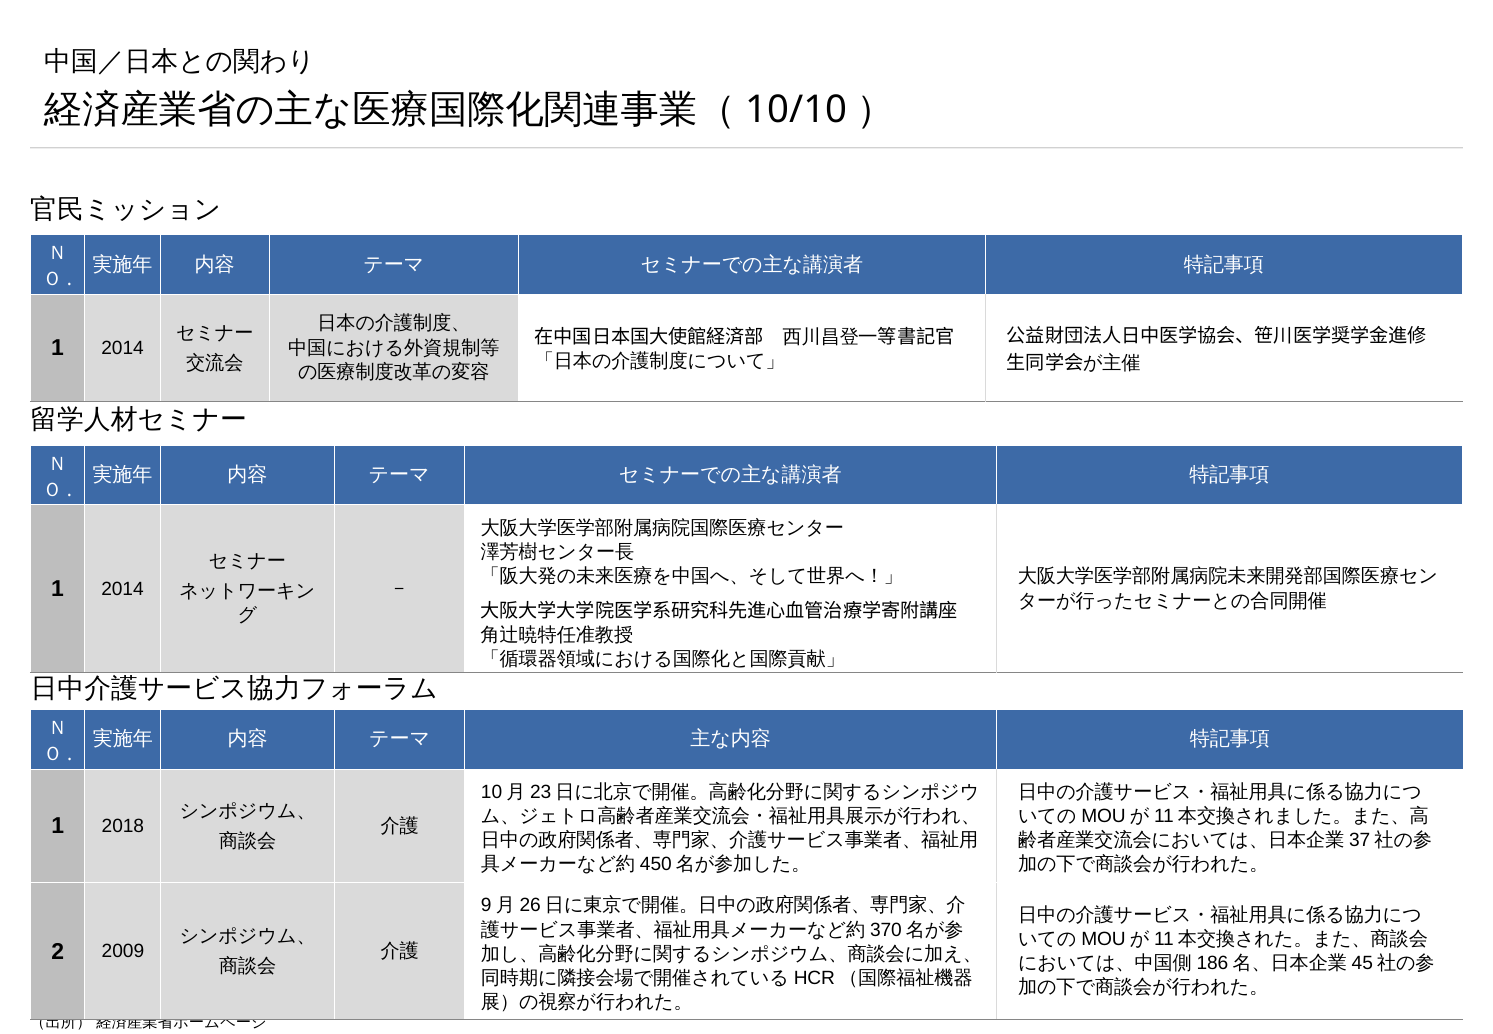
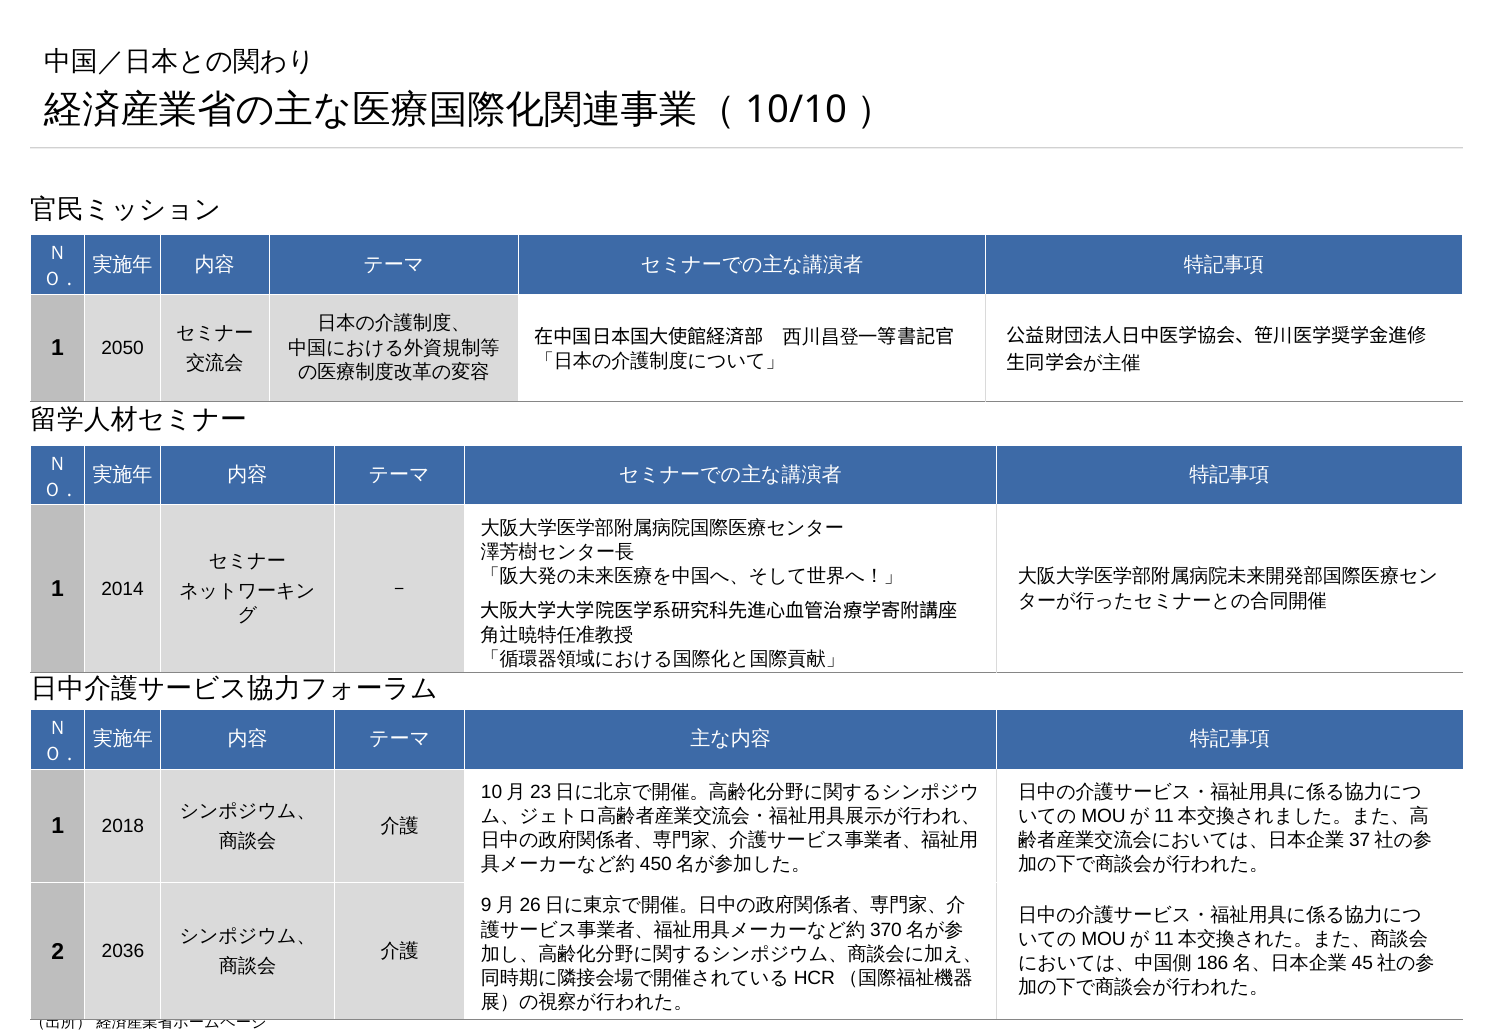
2014 at (123, 348): 2014 -> 2050
2009: 2009 -> 2036
